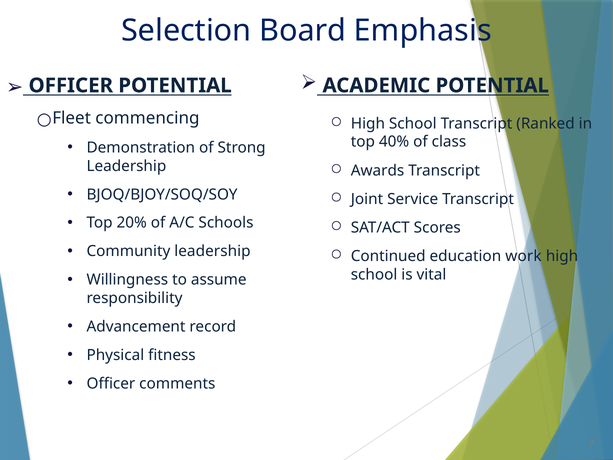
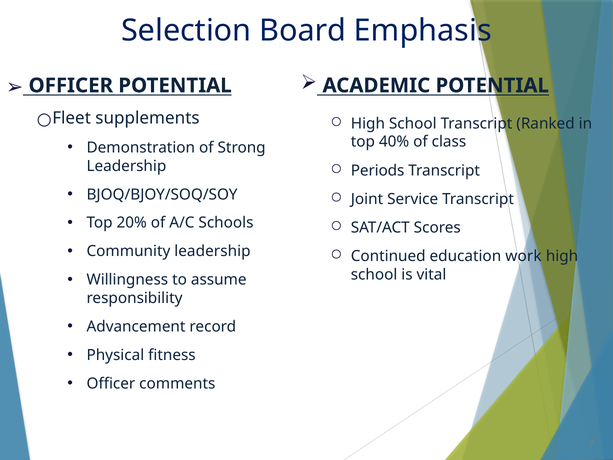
commencing: commencing -> supplements
Awards: Awards -> Periods
